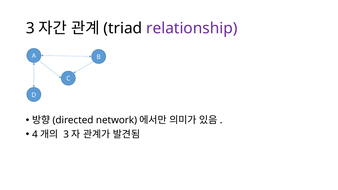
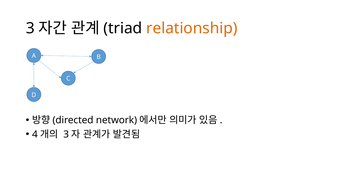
relationship colour: purple -> orange
